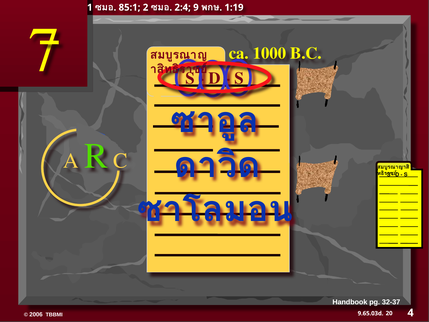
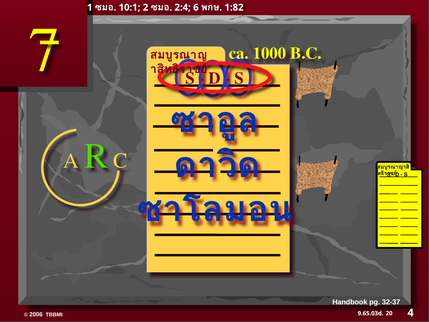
85:1: 85:1 -> 10:1
9: 9 -> 6
1:19: 1:19 -> 1:82
